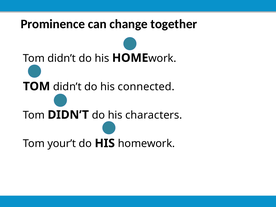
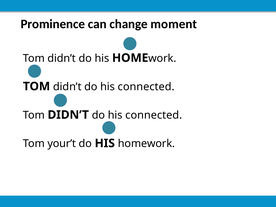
together: together -> moment
characters at (154, 115): characters -> connected
